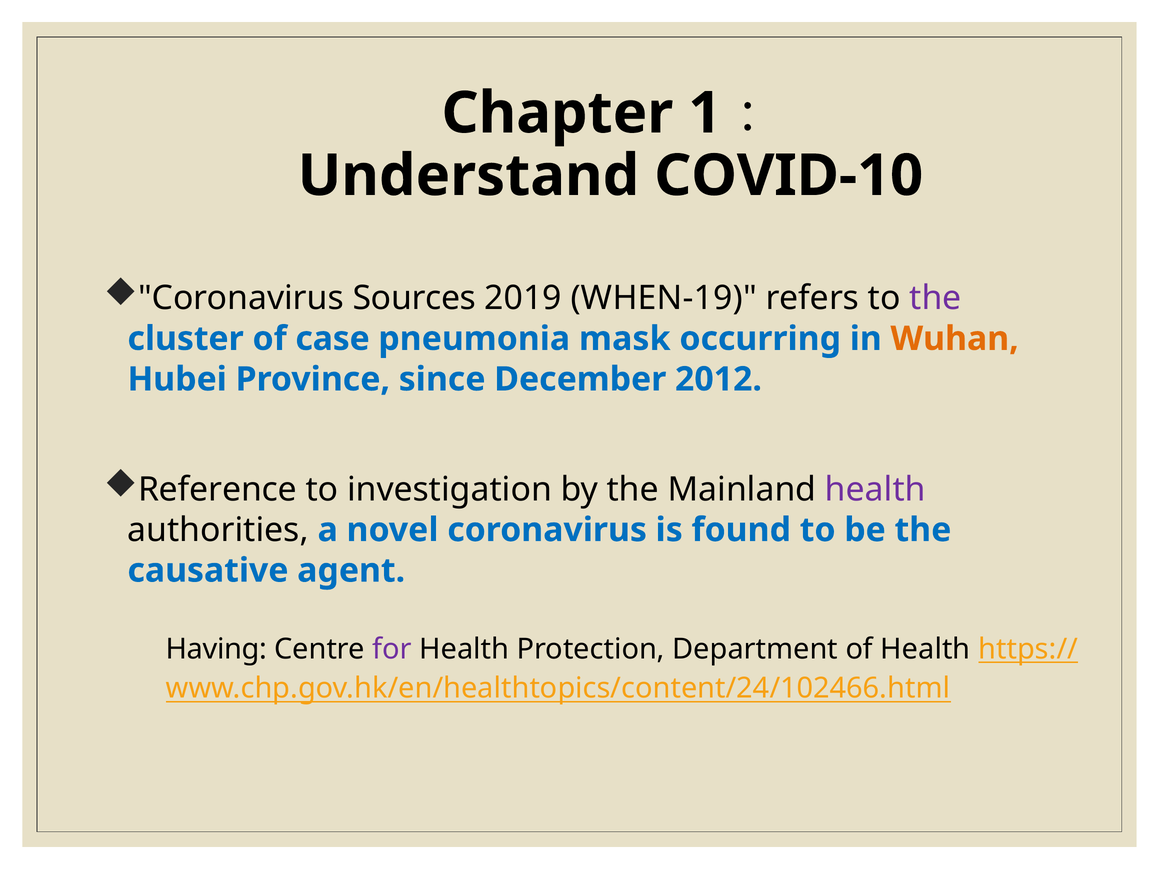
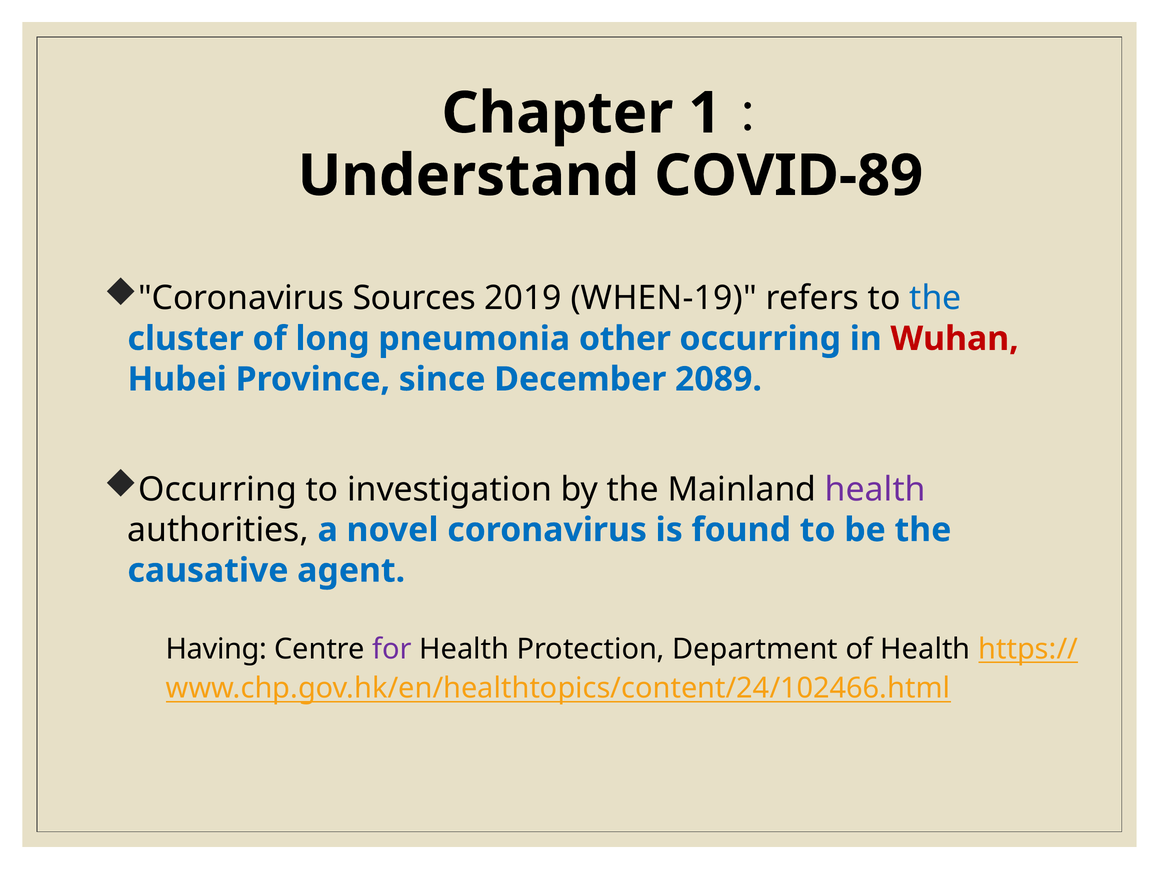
COVID-10: COVID-10 -> COVID-89
the at (935, 298) colour: purple -> blue
case: case -> long
mask: mask -> other
Wuhan colour: orange -> red
2012: 2012 -> 2089
Reference at (218, 490): Reference -> Occurring
